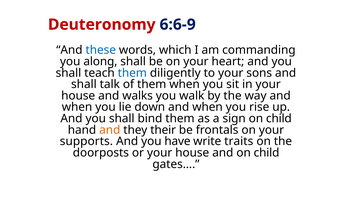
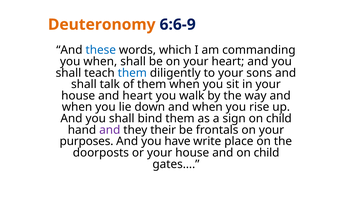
Deuteronomy colour: red -> orange
you along: along -> when
and walks: walks -> heart
and at (110, 130) colour: orange -> purple
supports: supports -> purposes
traits: traits -> place
